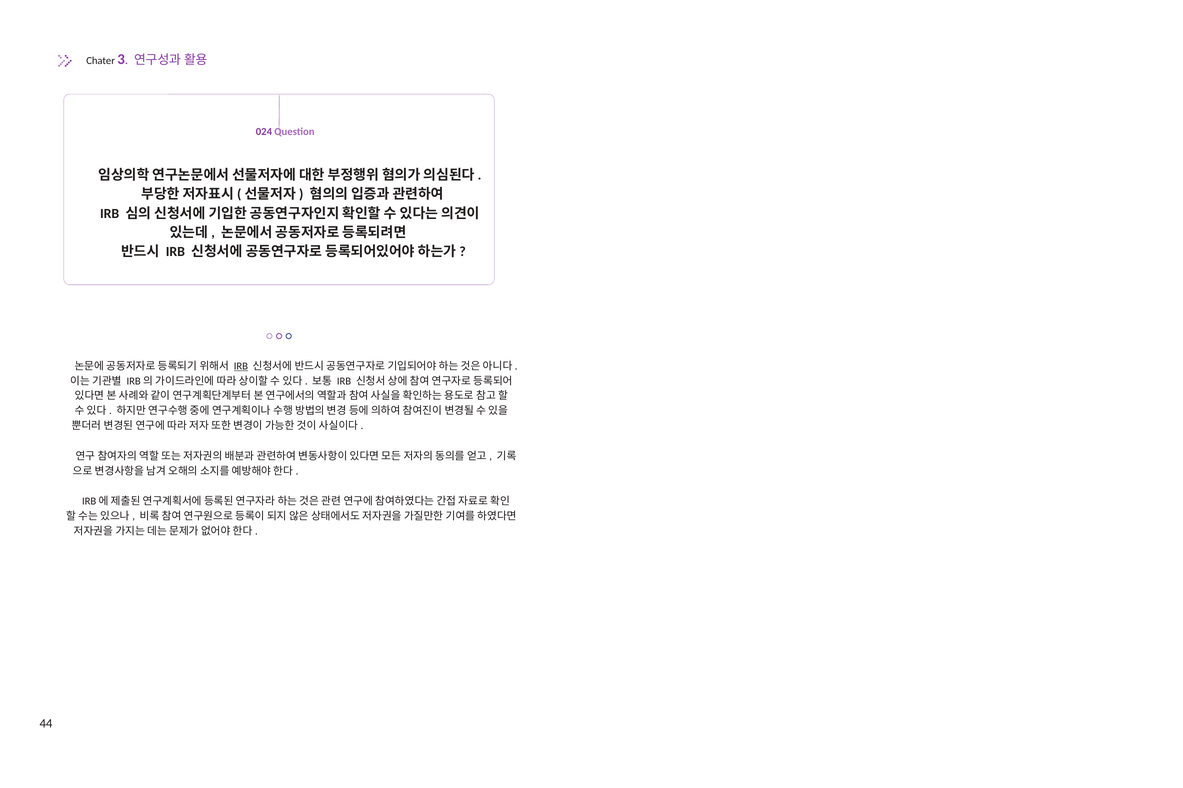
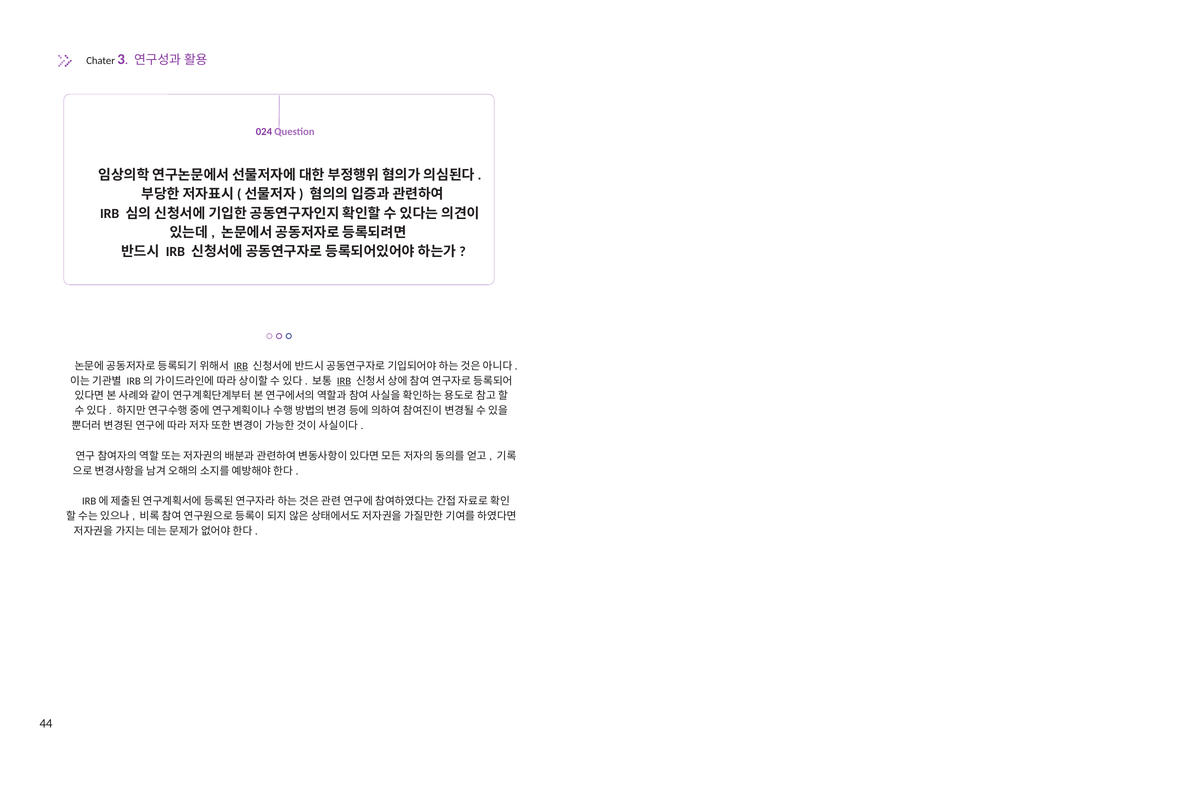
IRB at (344, 381) underline: none -> present
